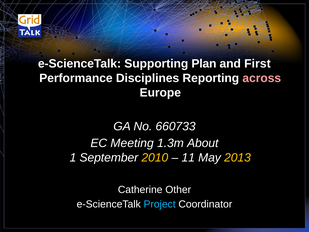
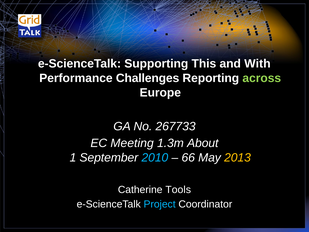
Plan: Plan -> This
First: First -> With
Disciplines: Disciplines -> Challenges
across colour: pink -> light green
660733: 660733 -> 267733
2010 colour: yellow -> light blue
11: 11 -> 66
Other: Other -> Tools
